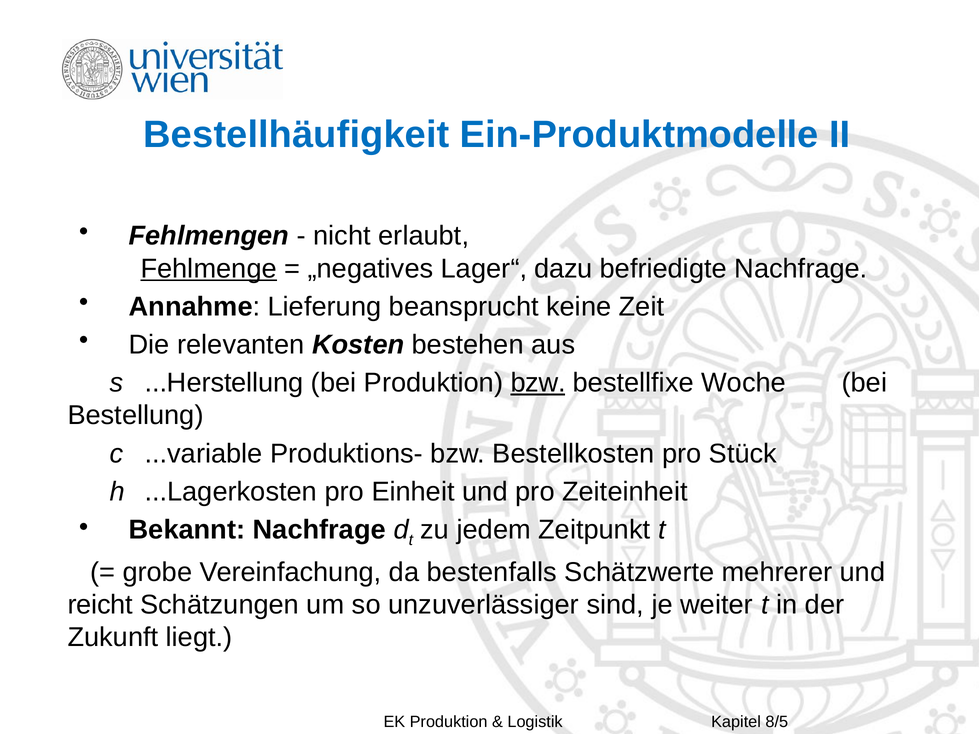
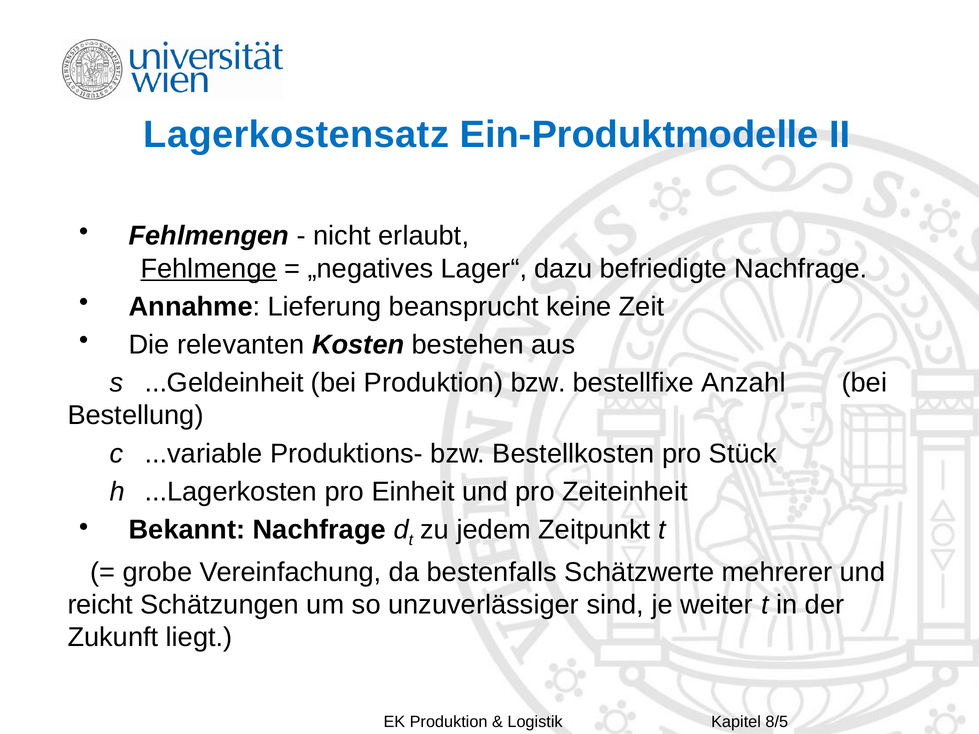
Bestellhäufigkeit: Bestellhäufigkeit -> Lagerkostensatz
...Herstellung: ...Herstellung -> ...Geldeinheit
bzw at (538, 383) underline: present -> none
Woche: Woche -> Anzahl
